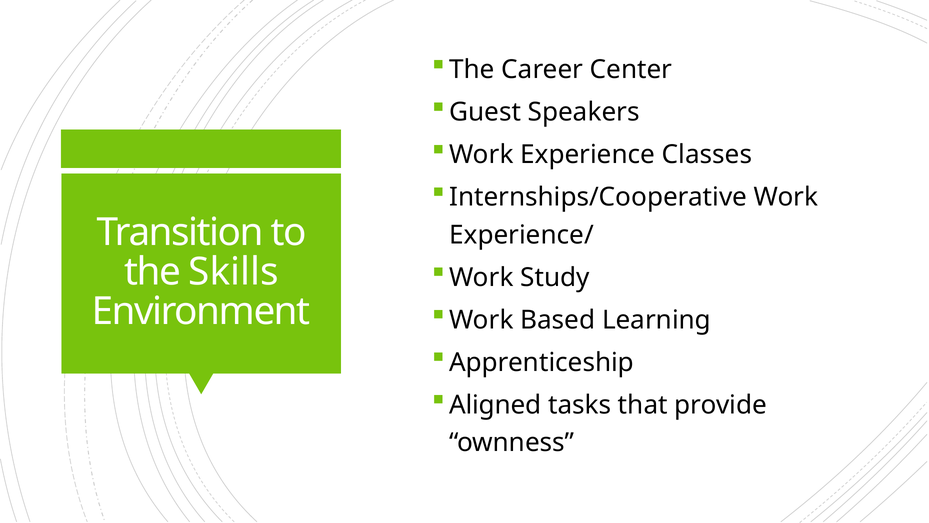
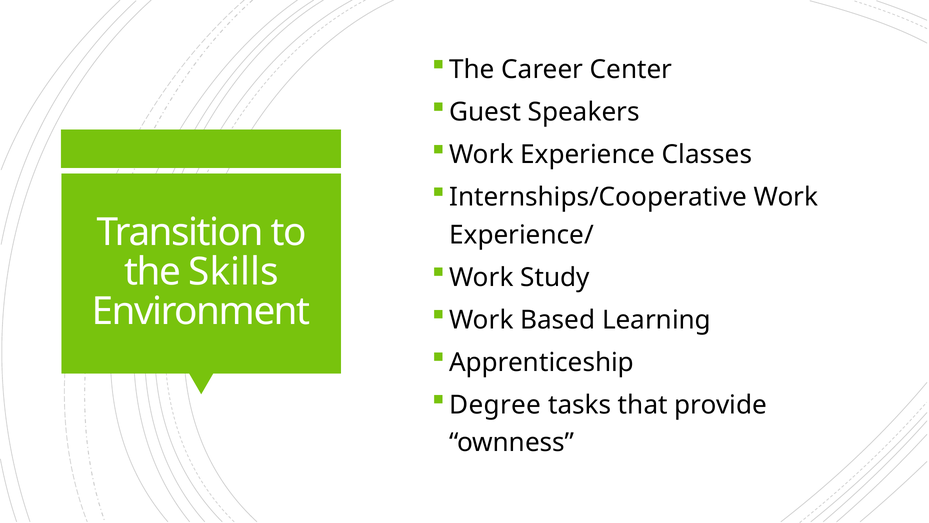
Aligned: Aligned -> Degree
